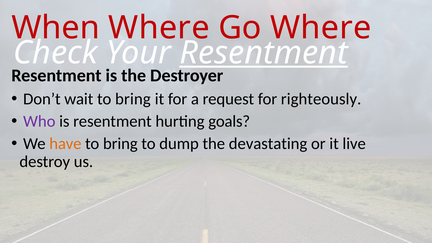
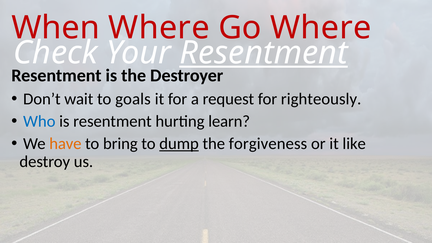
wait to bring: bring -> goals
Who colour: purple -> blue
goals: goals -> learn
dump underline: none -> present
devastating: devastating -> forgiveness
live: live -> like
